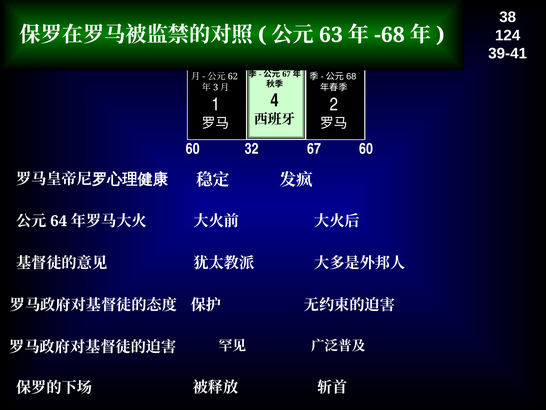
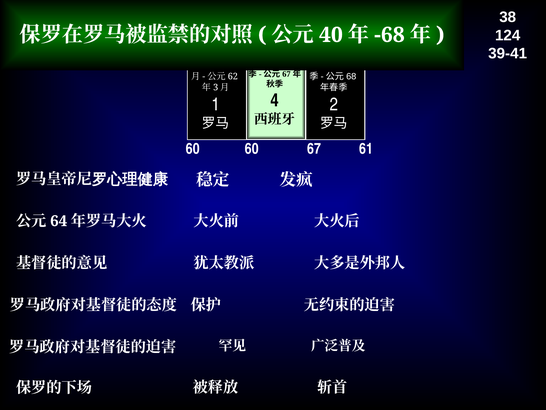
63: 63 -> 40
60 32: 32 -> 60
67 60: 60 -> 61
